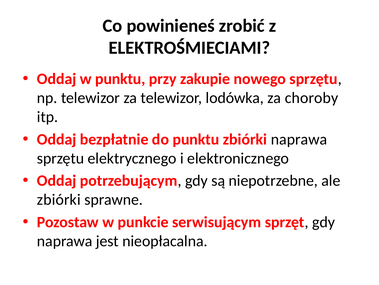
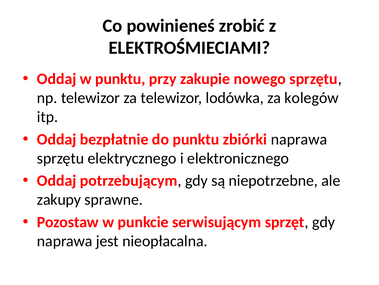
choroby: choroby -> kolegów
zbiórki at (59, 199): zbiórki -> zakupy
